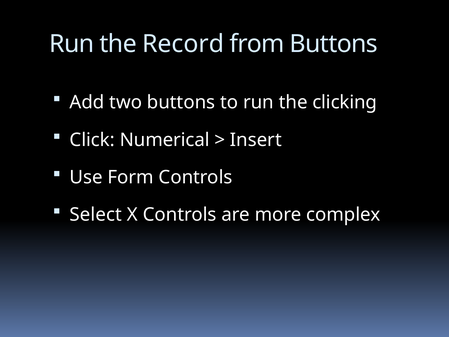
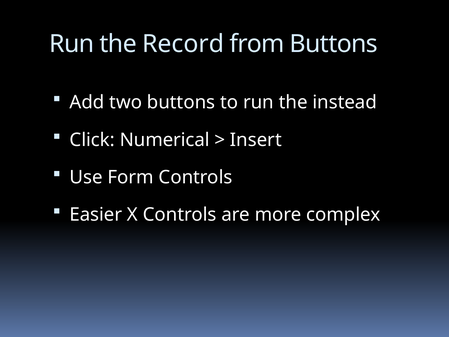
clicking: clicking -> instead
Select: Select -> Easier
